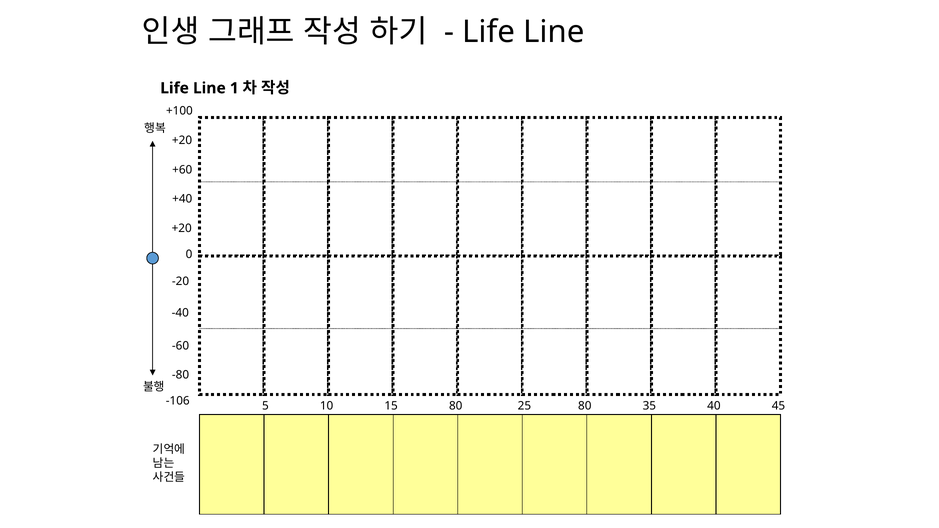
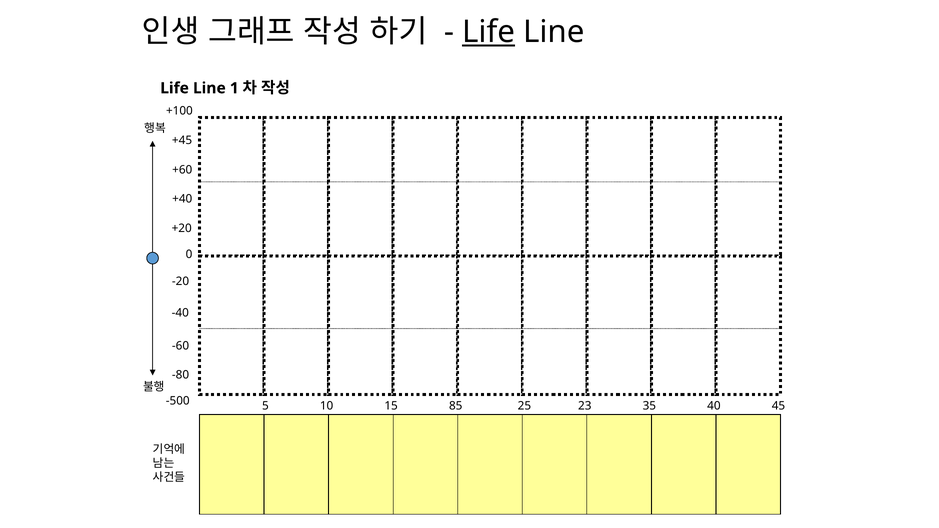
Life at (489, 32) underline: none -> present
+20 at (182, 140): +20 -> +45
-106: -106 -> -500
15 80: 80 -> 85
25 80: 80 -> 23
